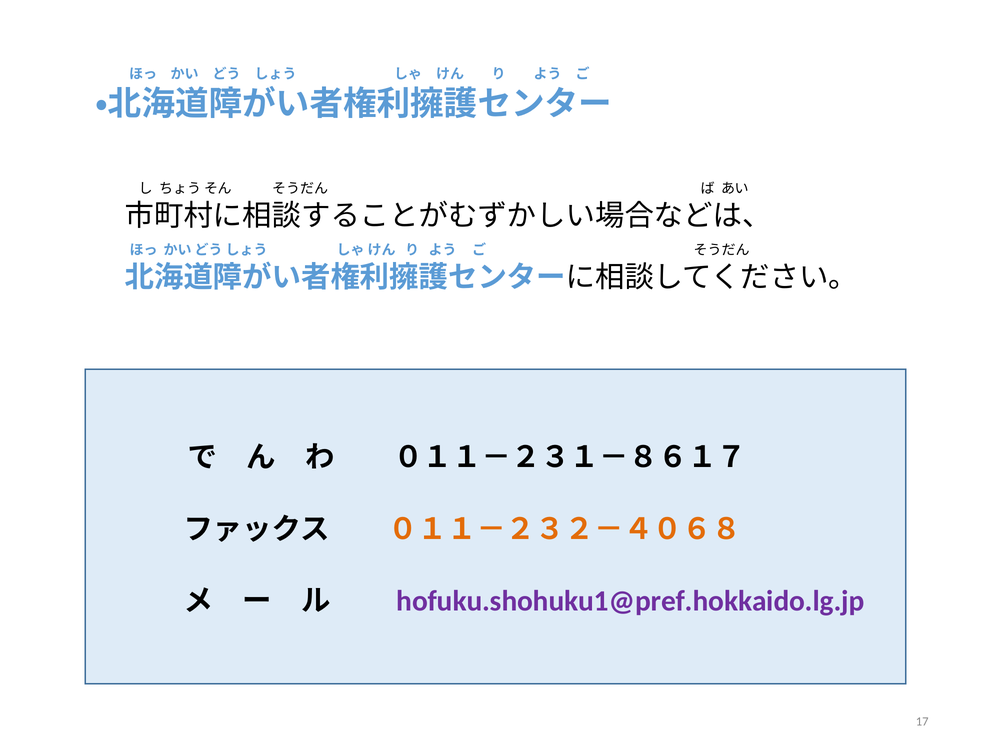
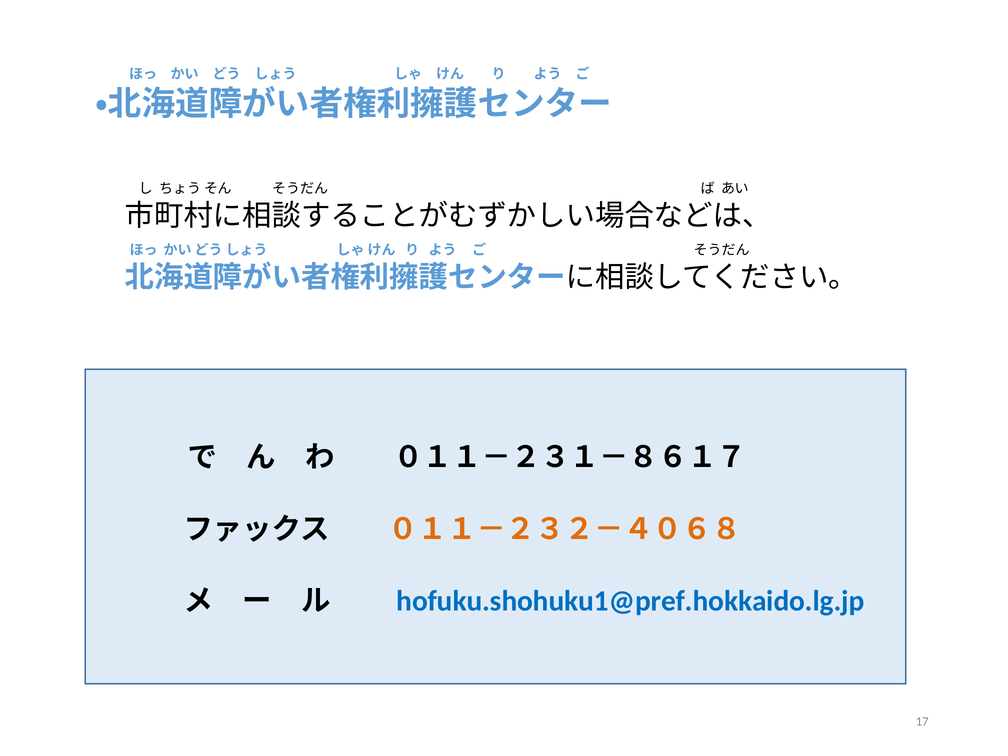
hofuku.shohuku1@pref.hokkaido.lg.jp colour: purple -> blue
